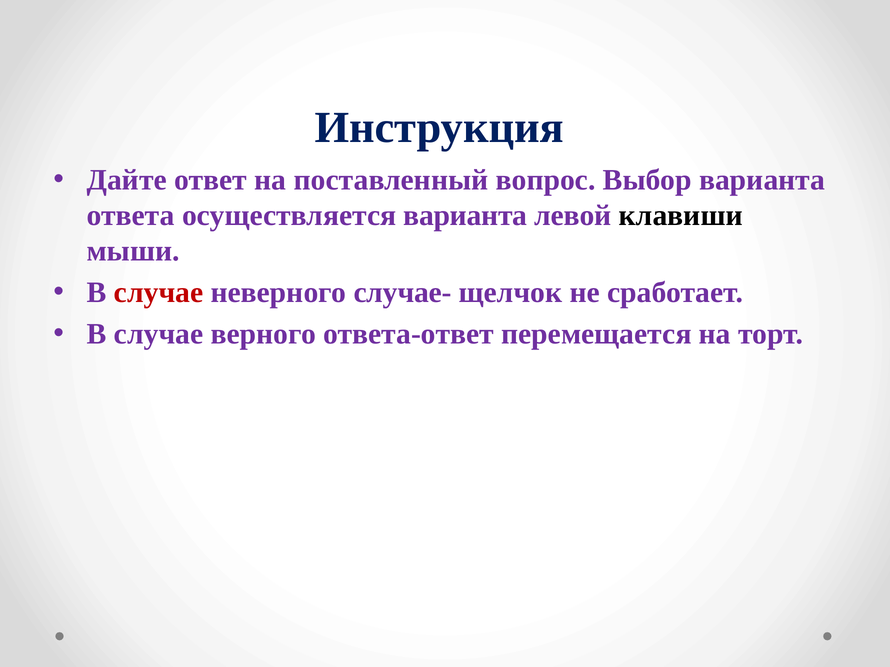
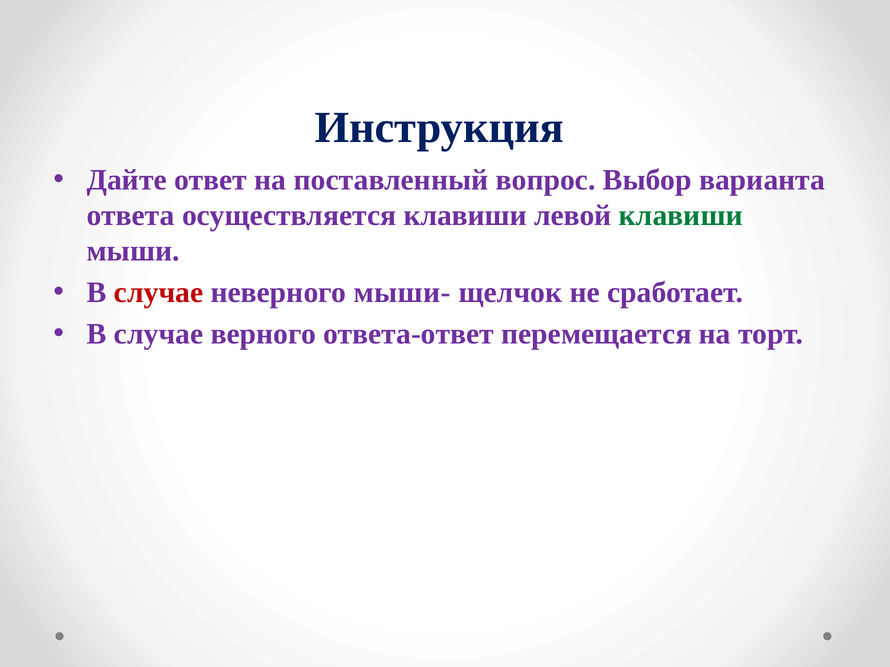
осуществляется варианта: варианта -> клавиши
клавиши at (681, 216) colour: black -> green
случае-: случае- -> мыши-
